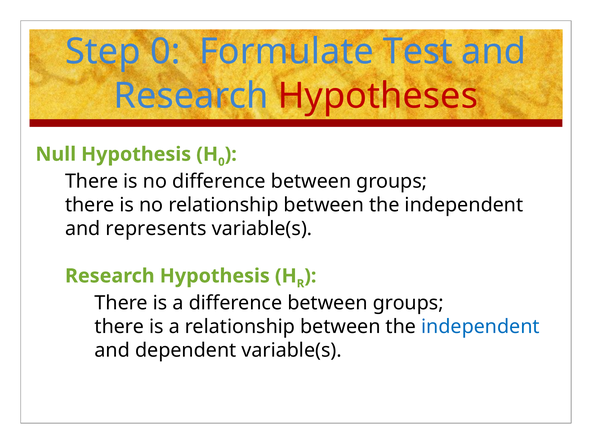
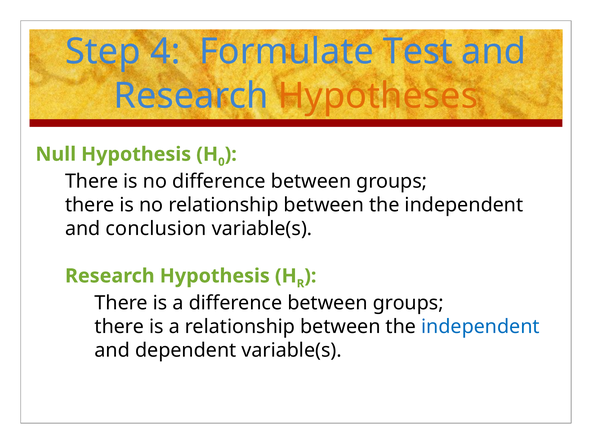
Step 0: 0 -> 4
Hypotheses colour: red -> orange
represents: represents -> conclusion
